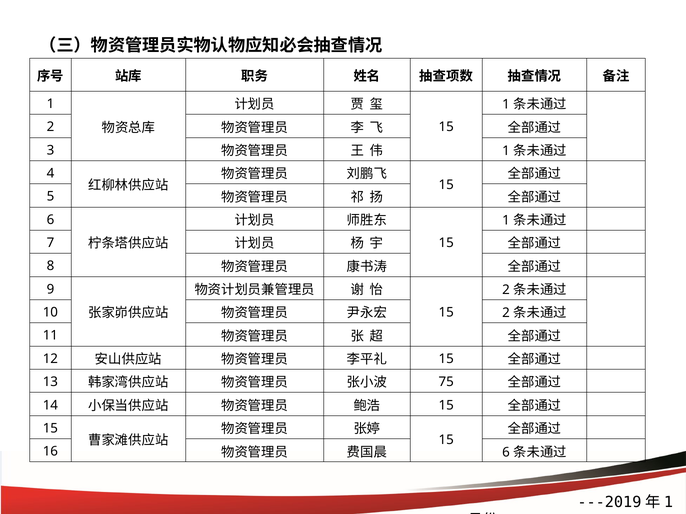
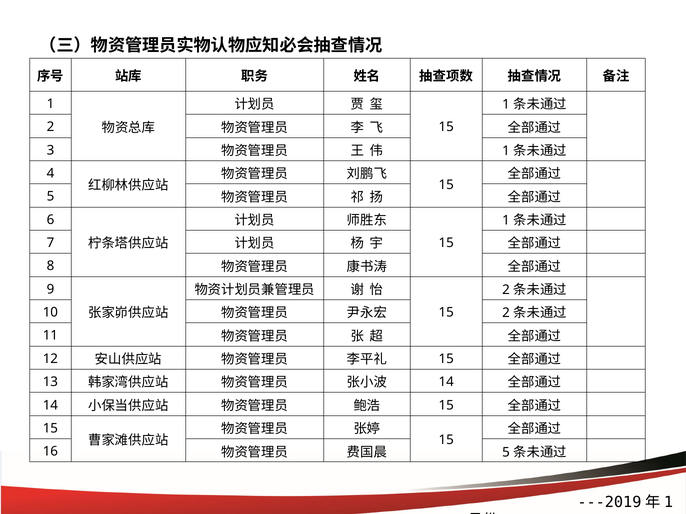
75 at (446, 382): 75 -> 14
6 at (506, 453): 6 -> 5
